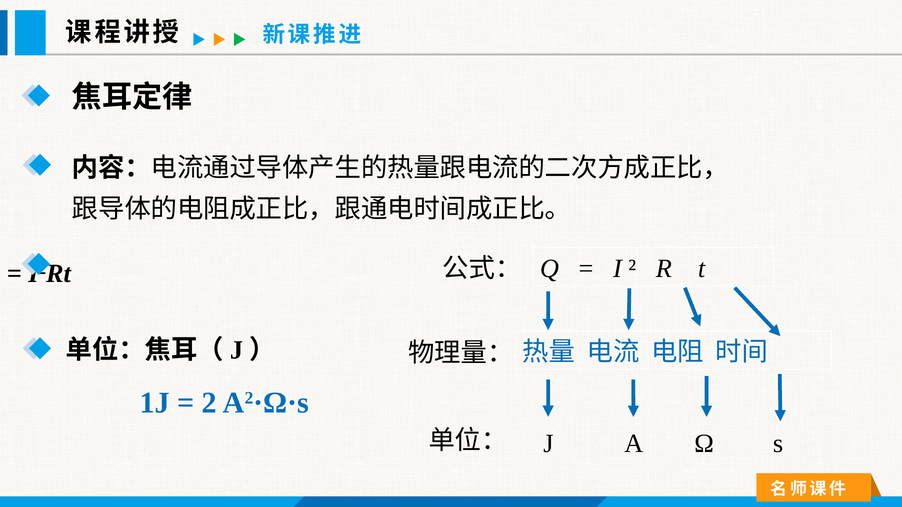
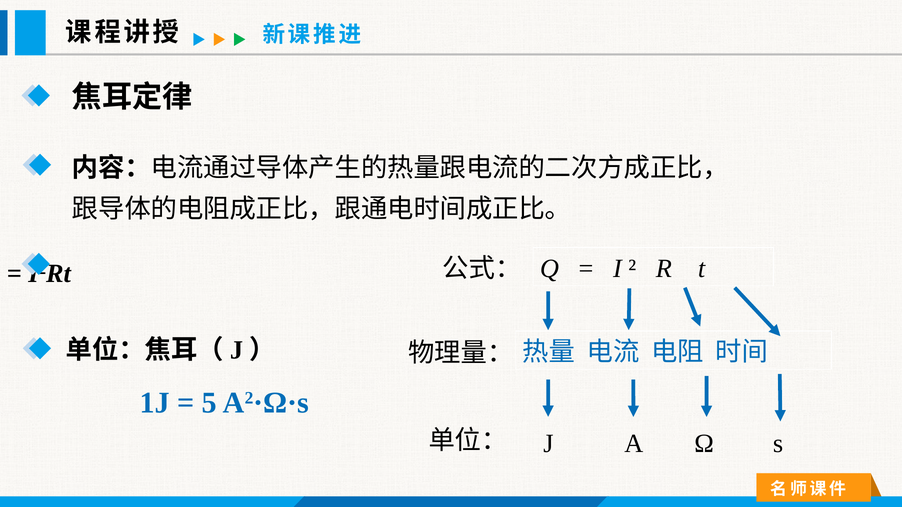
2: 2 -> 5
